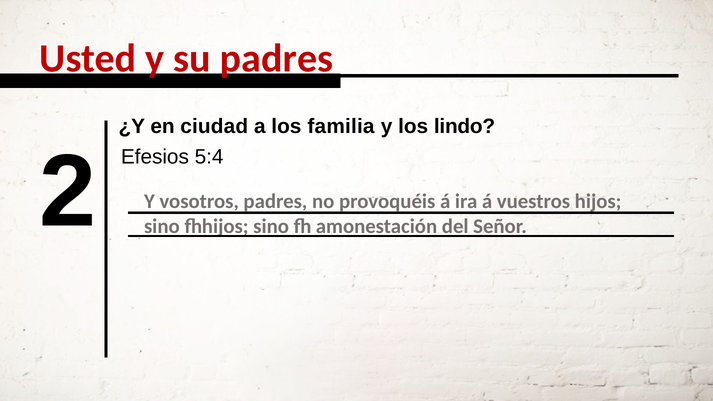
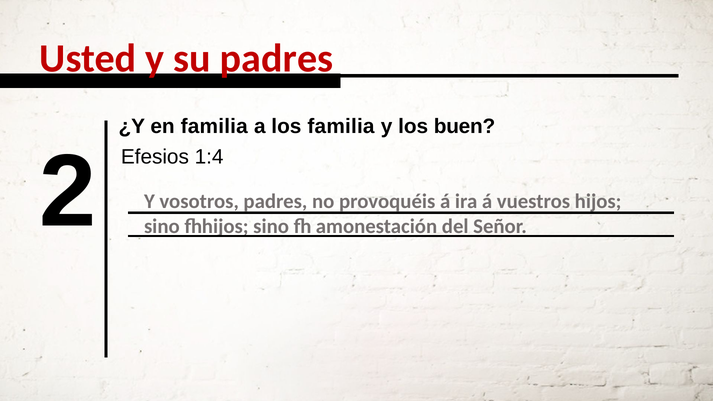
en ciudad: ciudad -> familia
lindo: lindo -> buen
5:4: 5:4 -> 1:4
